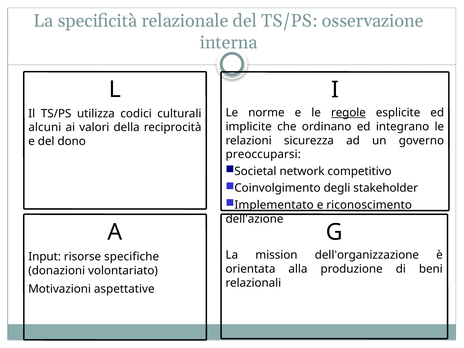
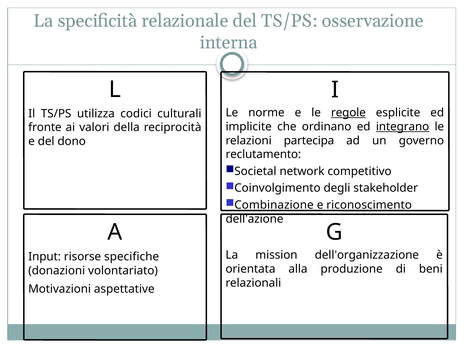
integrano underline: none -> present
alcuni: alcuni -> fronte
sicurezza: sicurezza -> partecipa
preoccuparsi: preoccuparsi -> reclutamento
Implementato: Implementato -> Combinazione
